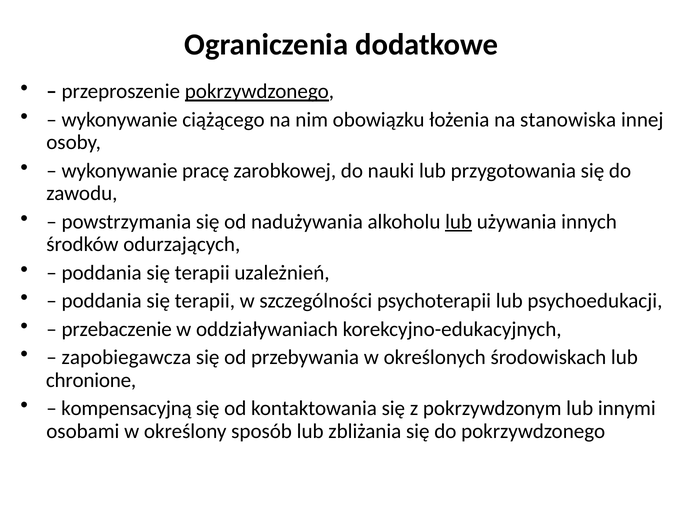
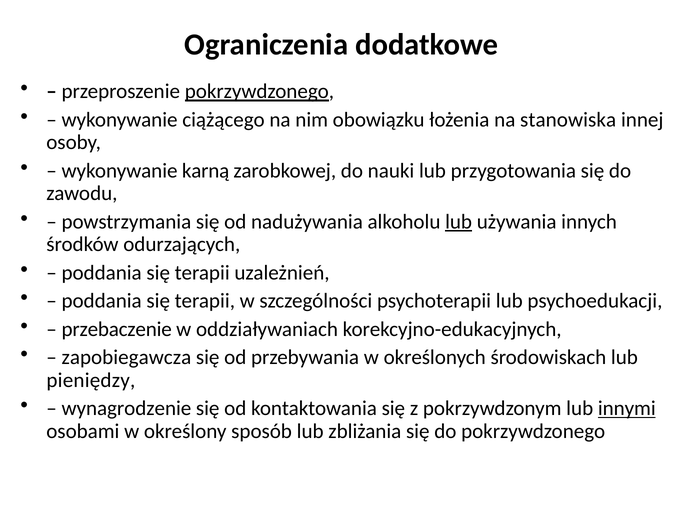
pracę: pracę -> karną
chronione: chronione -> pieniędzy
kompensacyjną: kompensacyjną -> wynagrodzenie
innymi underline: none -> present
